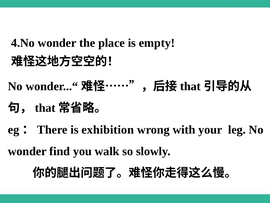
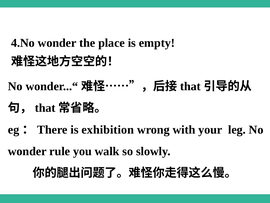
find: find -> rule
